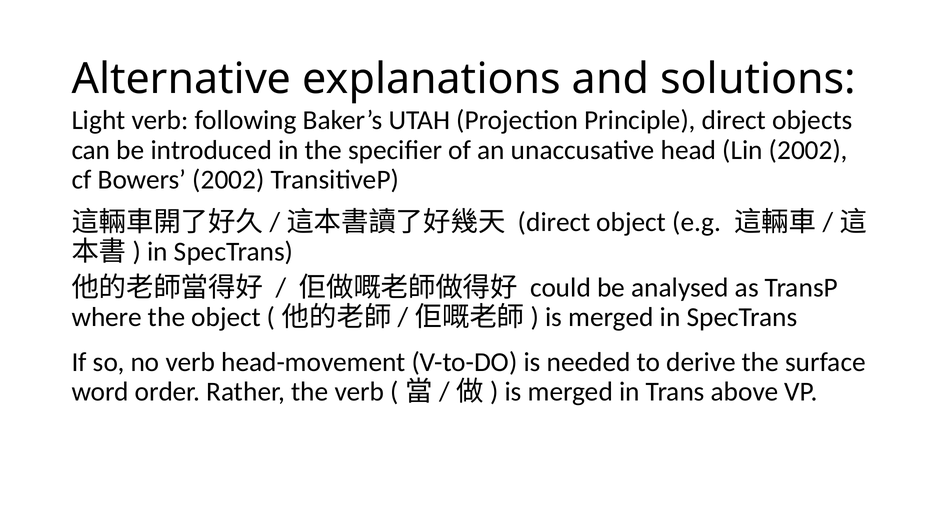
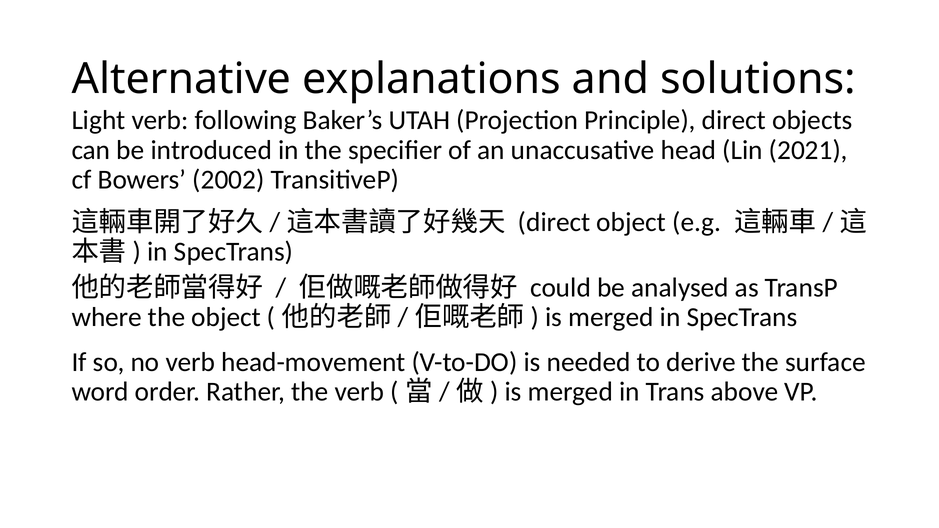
Lin 2002: 2002 -> 2021
